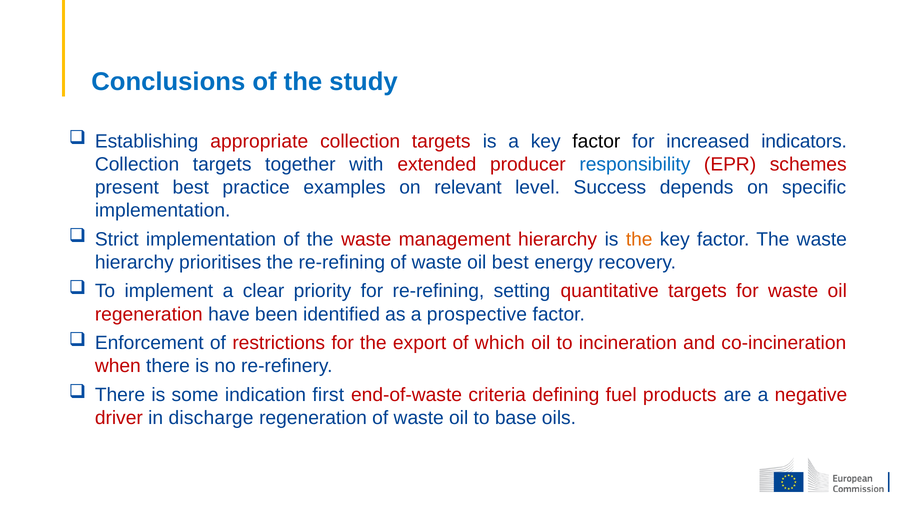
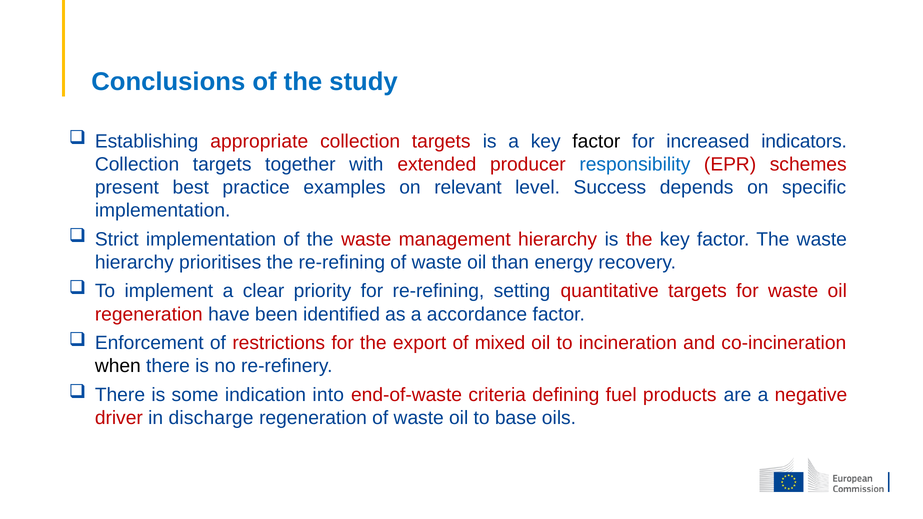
the at (639, 239) colour: orange -> red
oil best: best -> than
prospective: prospective -> accordance
which: which -> mixed
when colour: red -> black
first: first -> into
